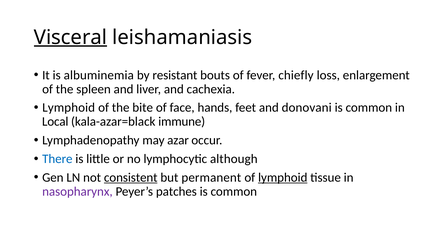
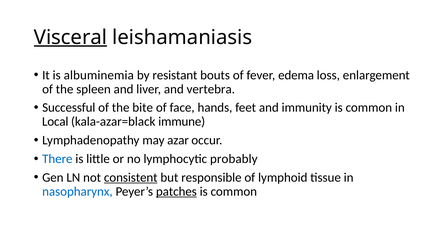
chiefly: chiefly -> edema
cachexia: cachexia -> vertebra
Lymphoid at (69, 108): Lymphoid -> Successful
donovani: donovani -> immunity
although: although -> probably
permanent: permanent -> responsible
lymphoid at (283, 177) underline: present -> none
nasopharynx colour: purple -> blue
patches underline: none -> present
